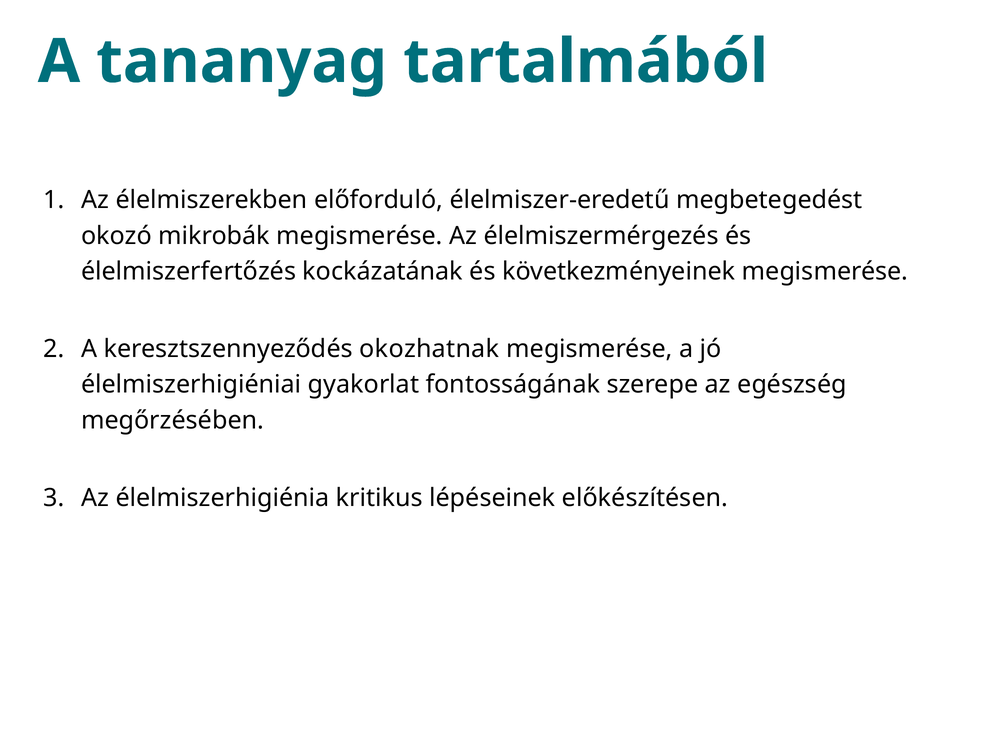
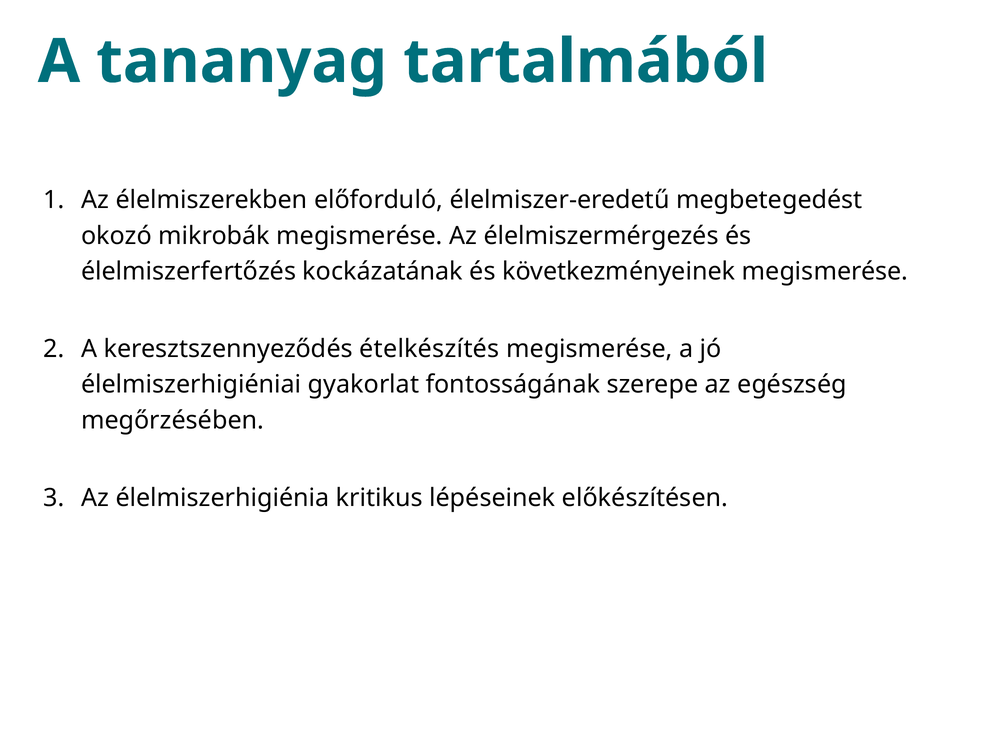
okozhatnak: okozhatnak -> ételkészítés
